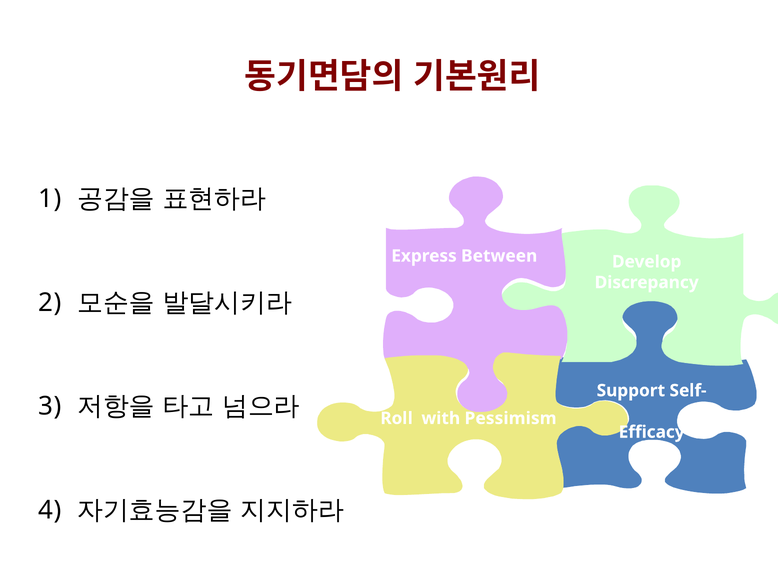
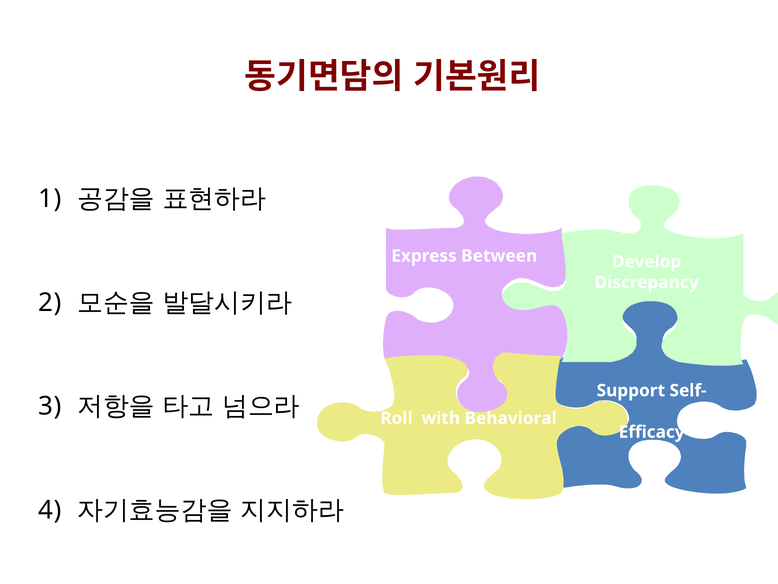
Pessimism: Pessimism -> Behavioral
